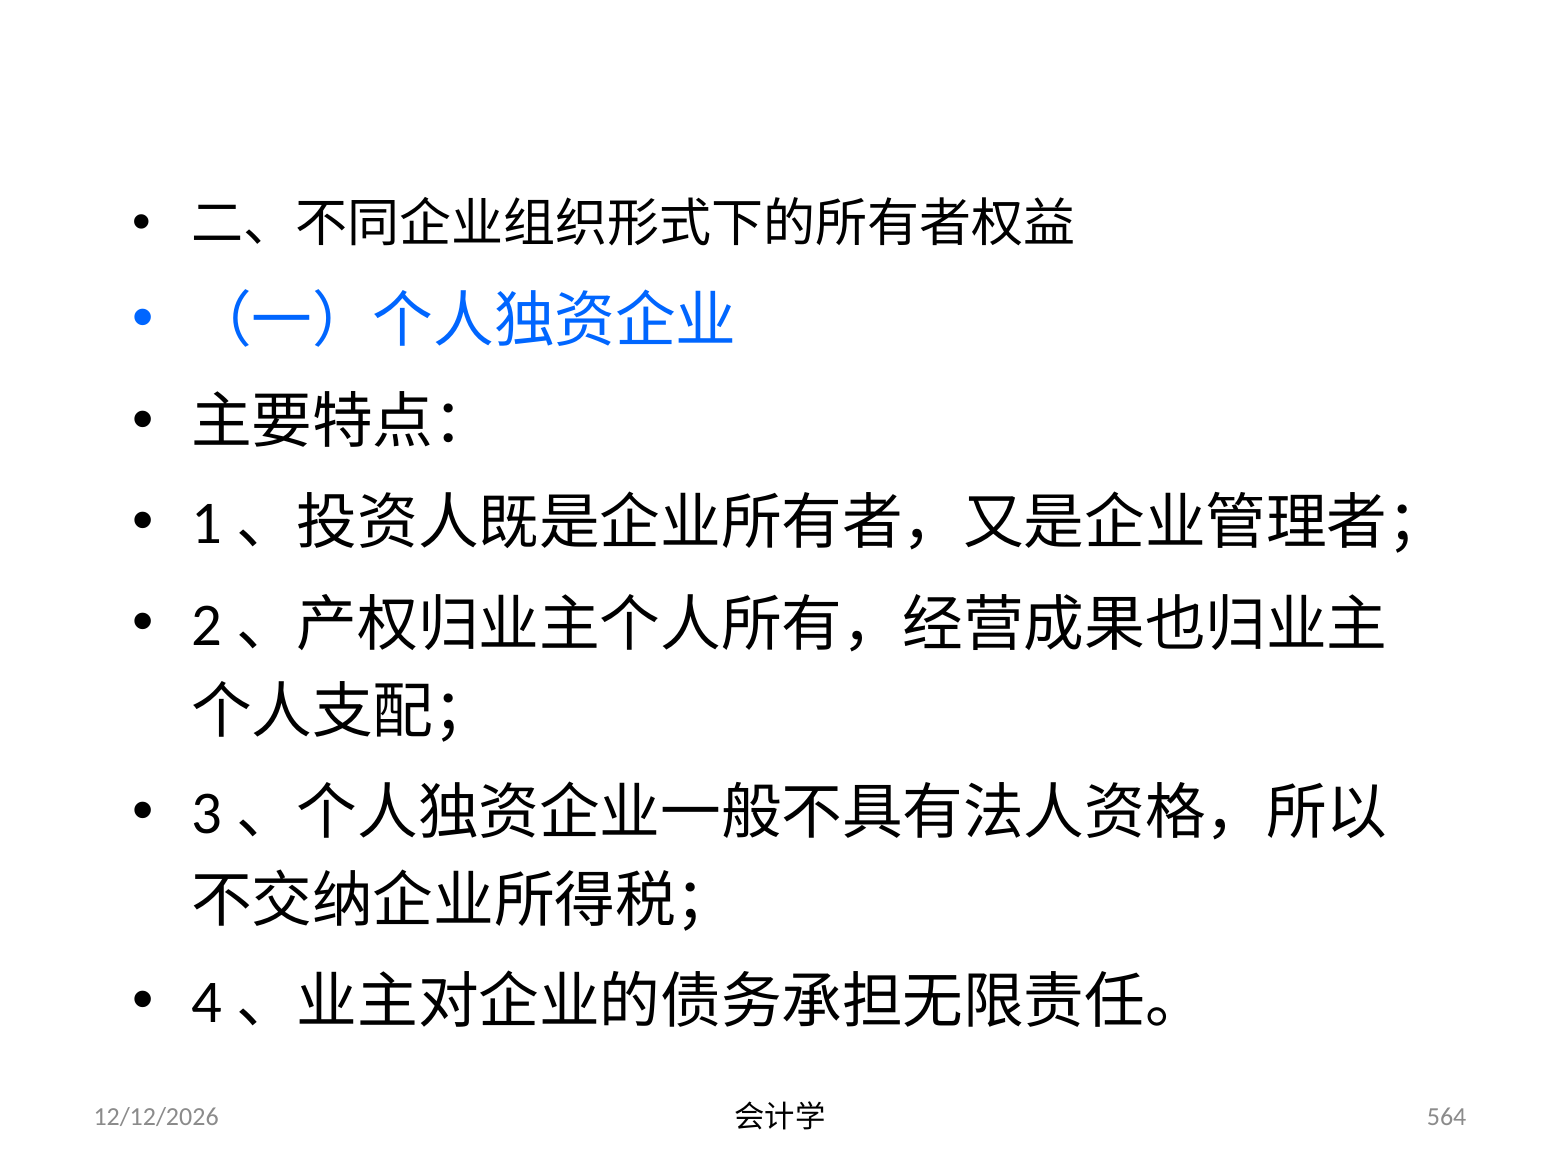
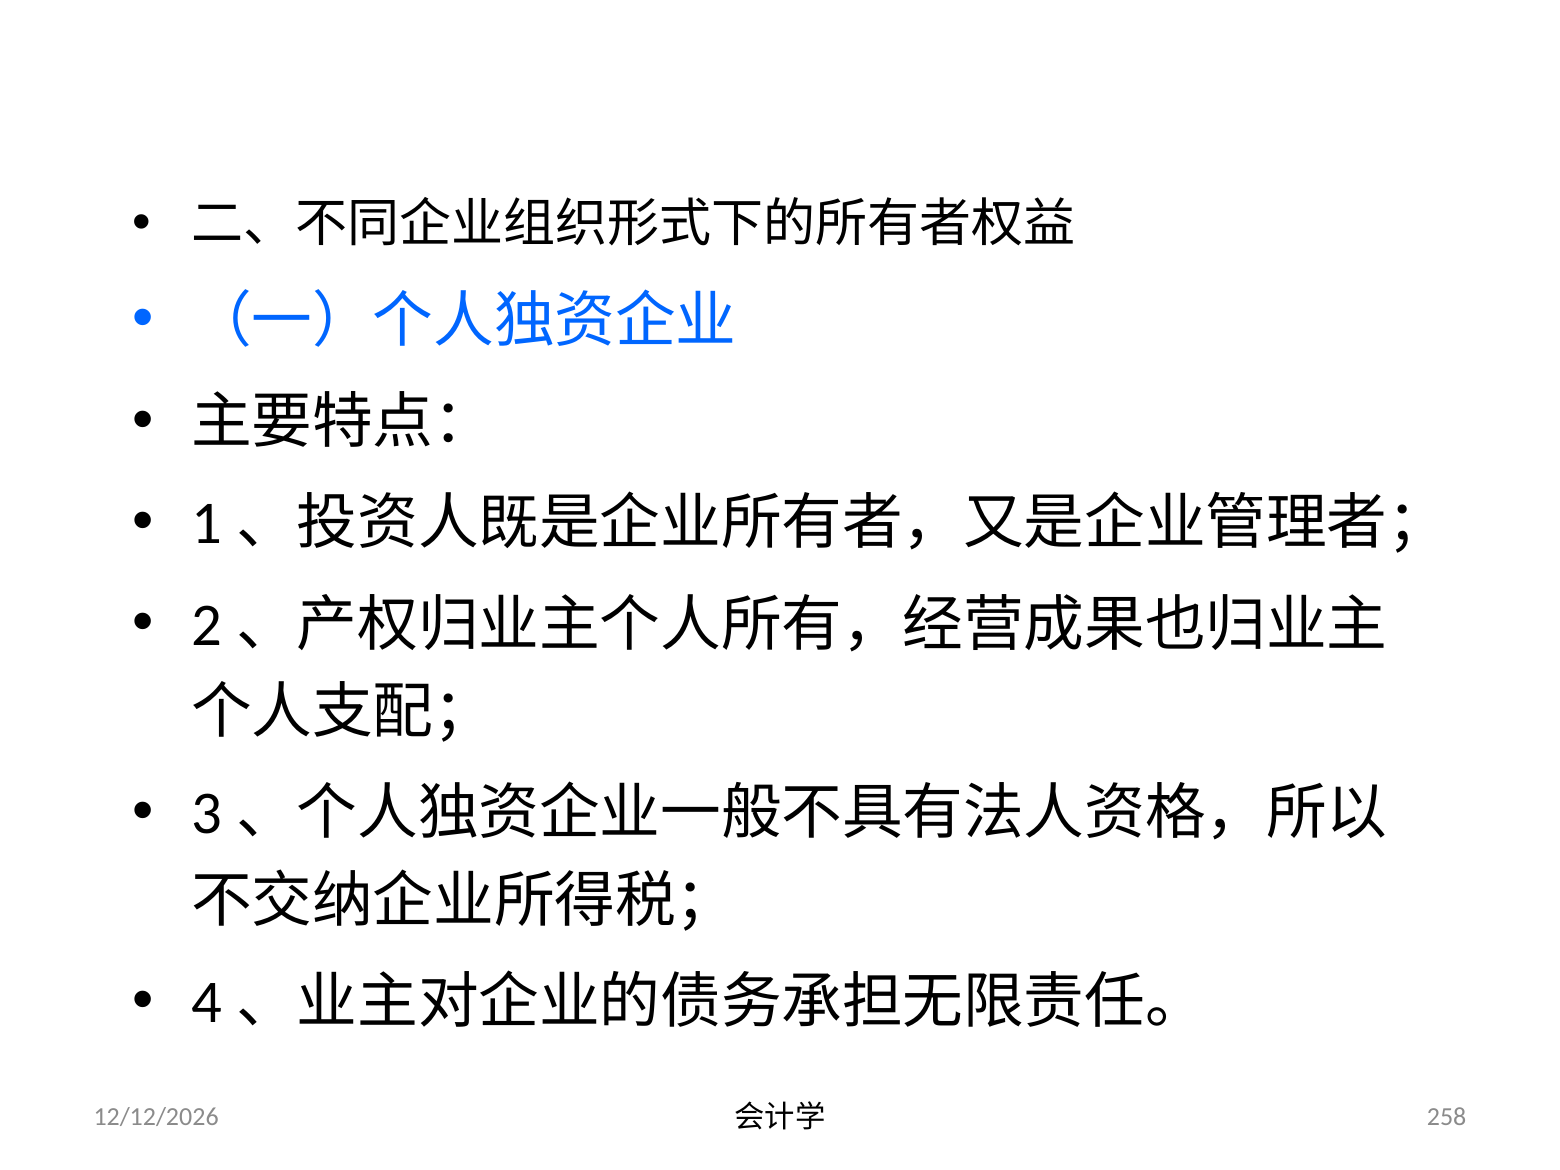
564: 564 -> 258
